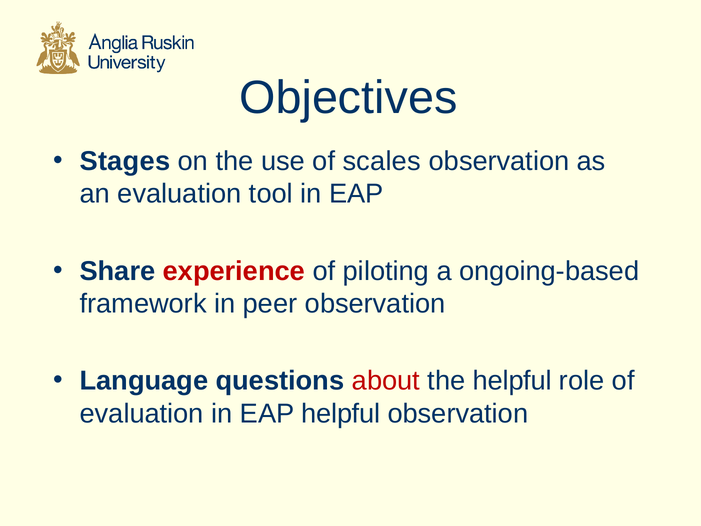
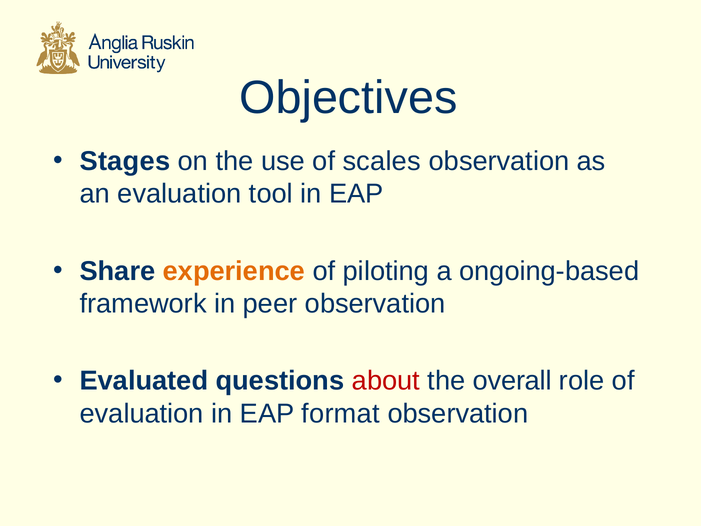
experience colour: red -> orange
Language: Language -> Evaluated
the helpful: helpful -> overall
EAP helpful: helpful -> format
